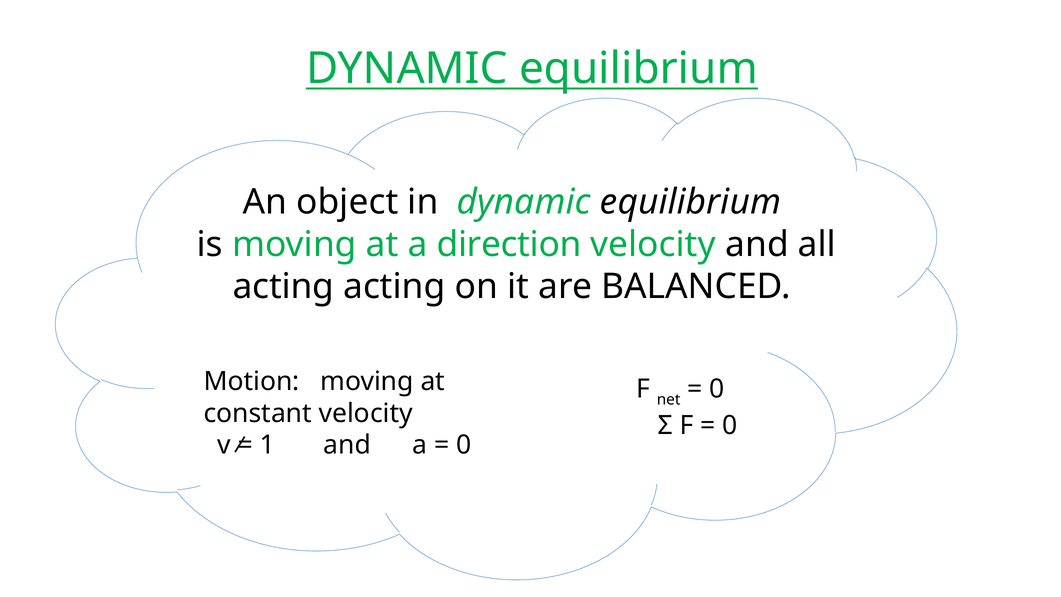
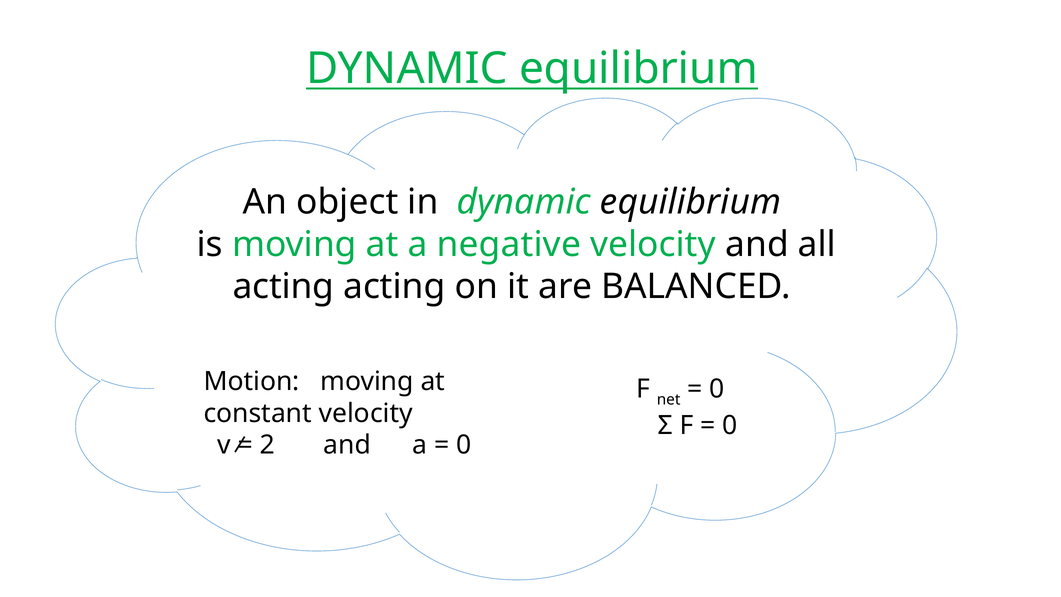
direction: direction -> negative
1: 1 -> 2
